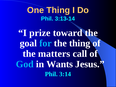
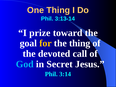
for colour: light blue -> yellow
matters: matters -> devoted
Wants: Wants -> Secret
